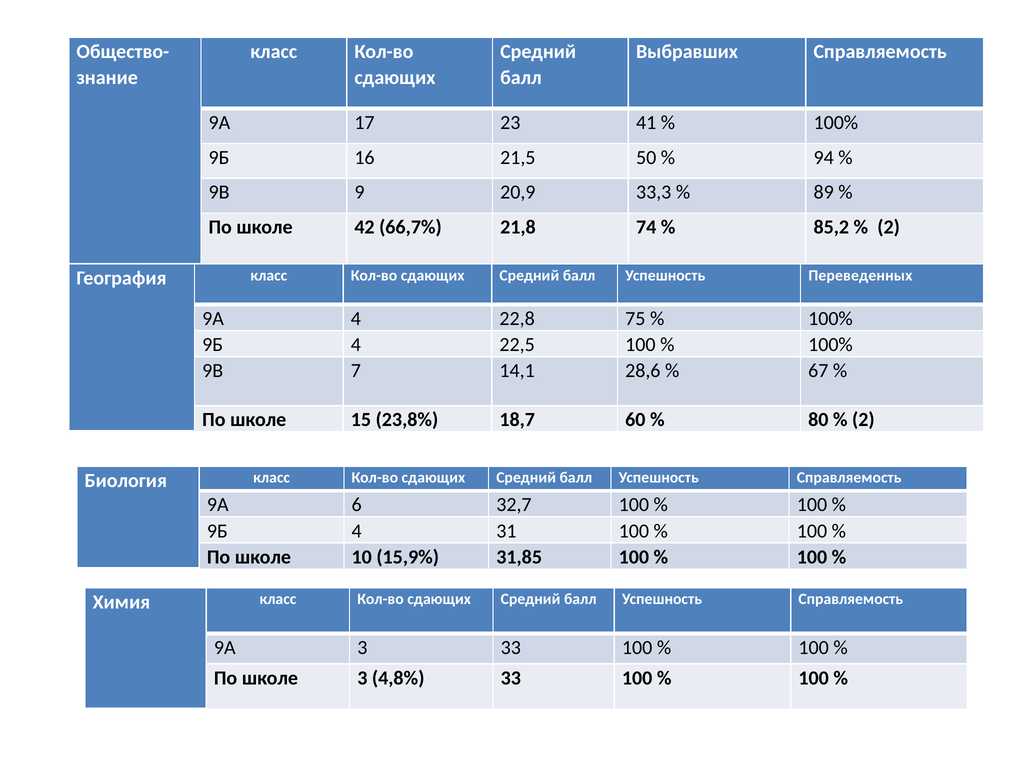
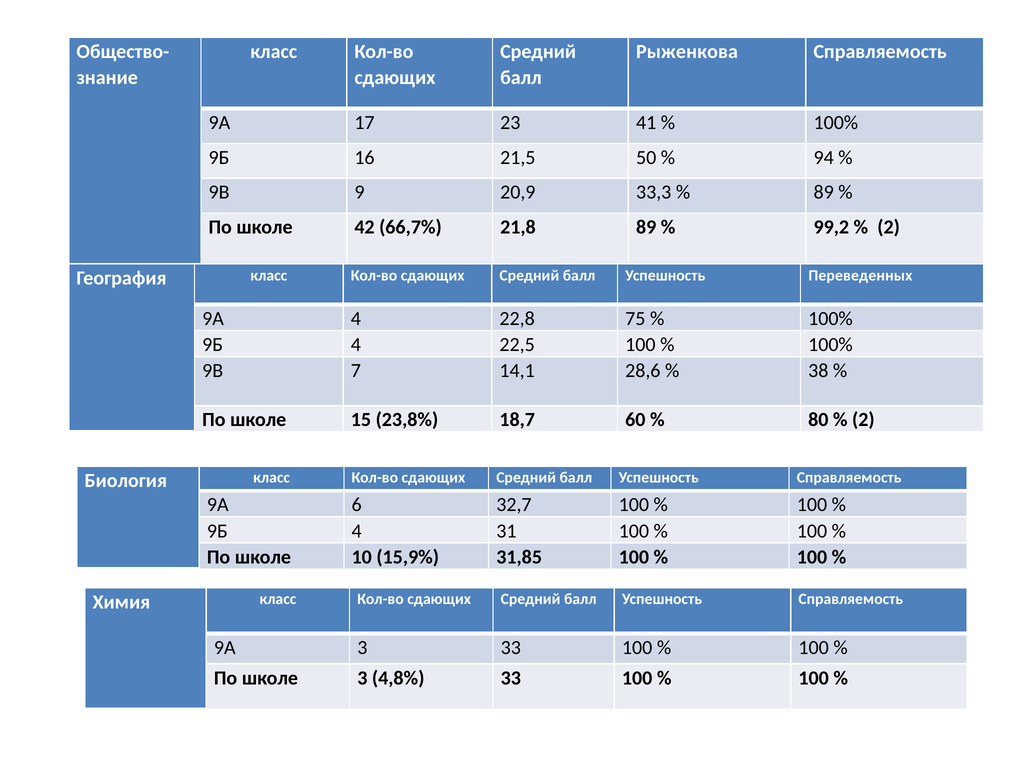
Выбравших: Выбравших -> Рыженкова
21,8 74: 74 -> 89
85,2: 85,2 -> 99,2
67: 67 -> 38
